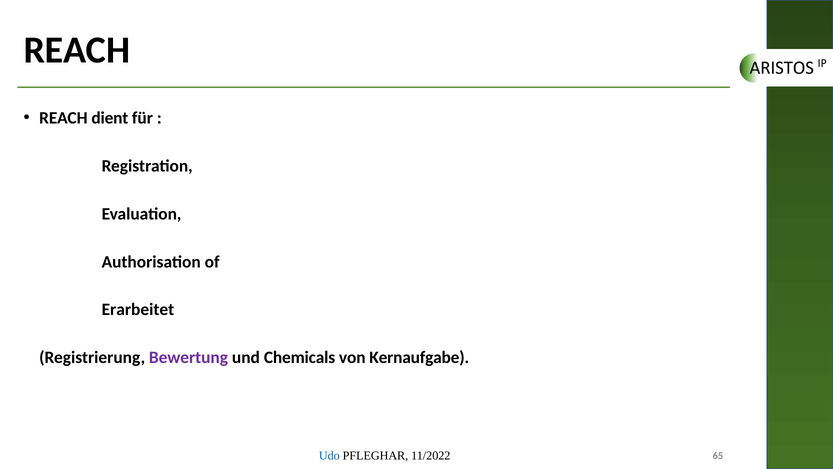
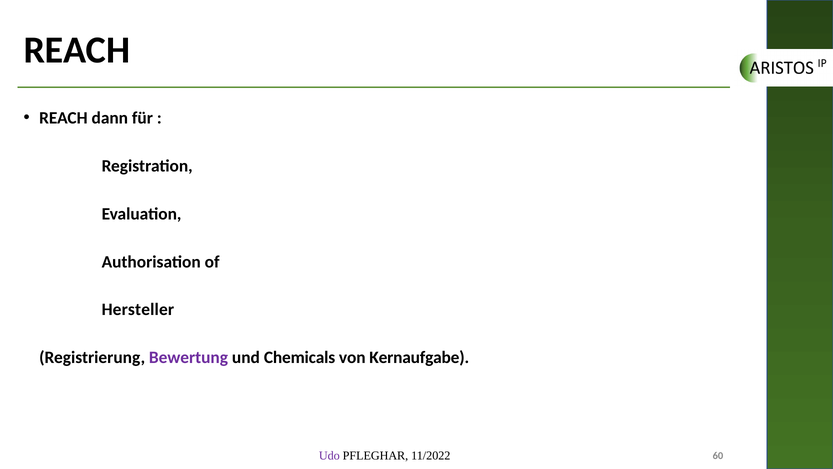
dient: dient -> dann
Erarbeitet: Erarbeitet -> Hersteller
Udo colour: blue -> purple
65: 65 -> 60
